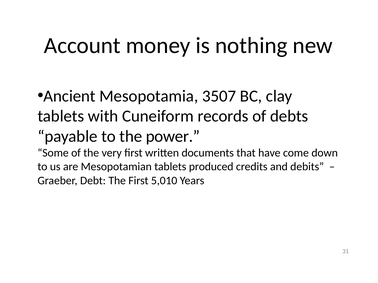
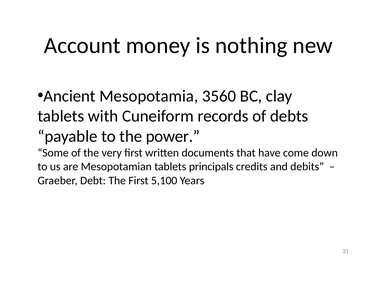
3507: 3507 -> 3560
produced: produced -> principals
5,010: 5,010 -> 5,100
